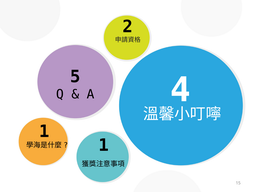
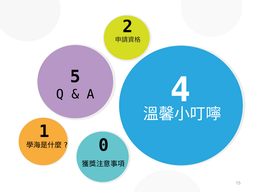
1 at (104, 145): 1 -> 0
